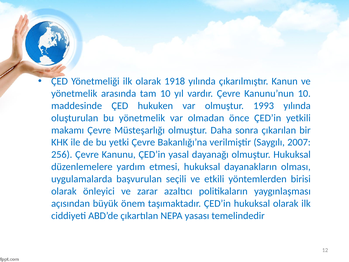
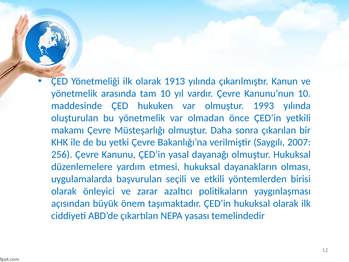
1918: 1918 -> 1913
